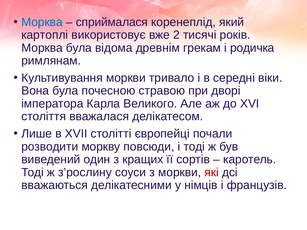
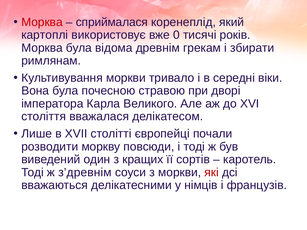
Морква at (42, 22) colour: blue -> red
2: 2 -> 0
родичка: родичка -> збирати
з’рослину: з’рослину -> з’древнім
